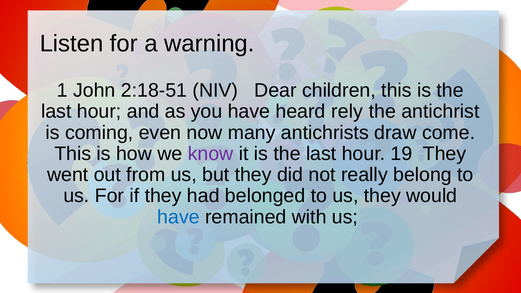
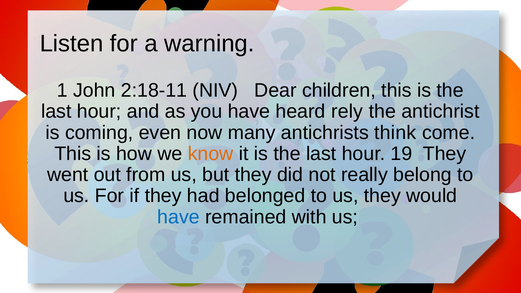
2:18-51: 2:18-51 -> 2:18-11
draw: draw -> think
know colour: purple -> orange
